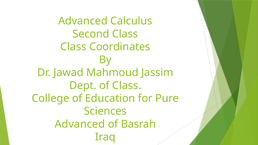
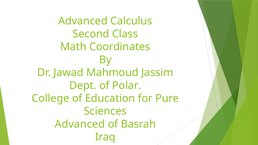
Class at (73, 47): Class -> Math
of Class: Class -> Polar
